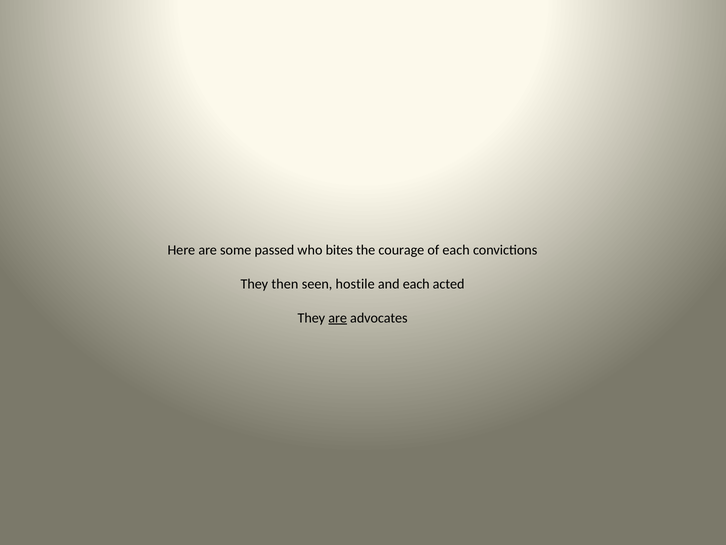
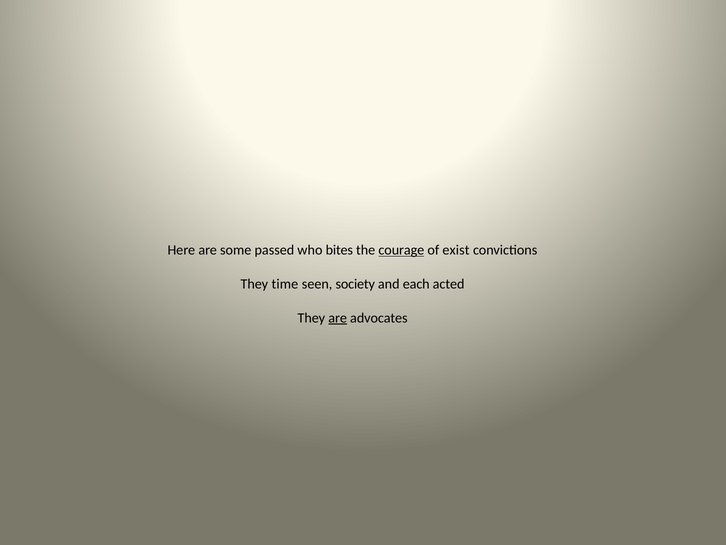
courage underline: none -> present
of each: each -> exist
then: then -> time
hostile: hostile -> society
